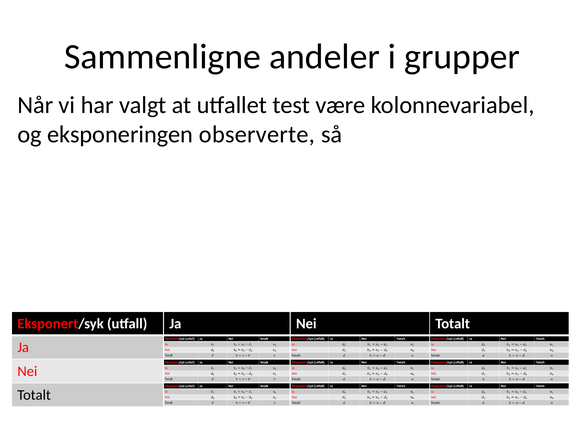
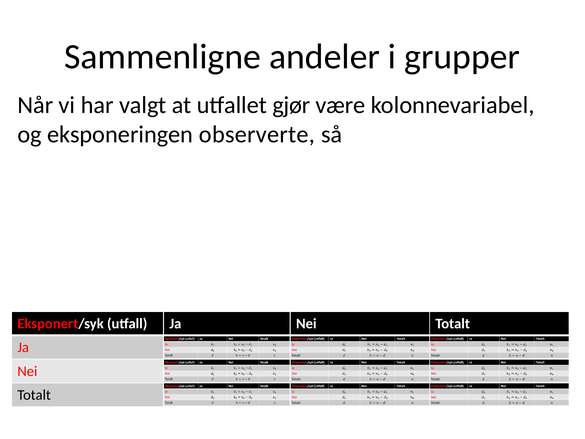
test: test -> gjør
